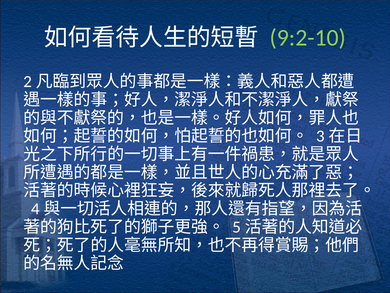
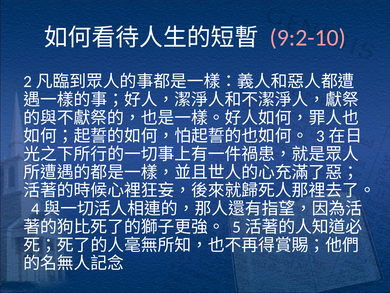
9:2-10 colour: light green -> pink
